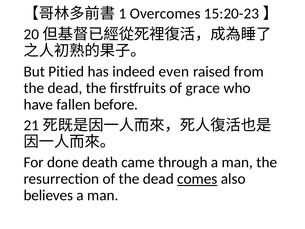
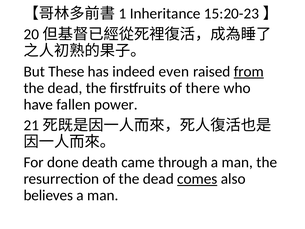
Overcomes: Overcomes -> Inheritance
Pitied: Pitied -> These
from underline: none -> present
grace: grace -> there
before: before -> power
